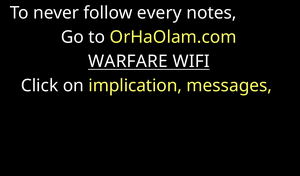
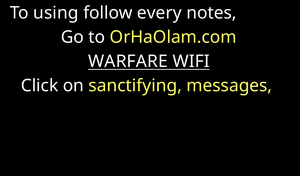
never: never -> using
implication: implication -> sanctifying
